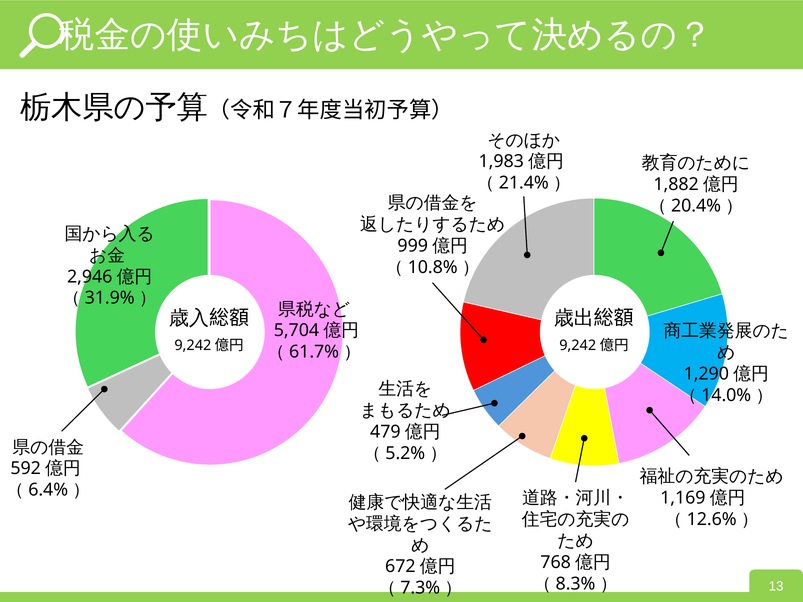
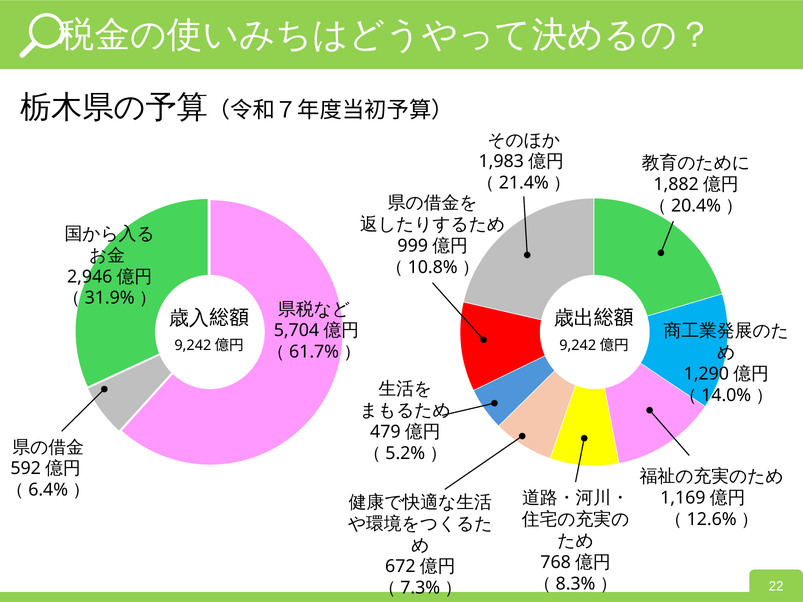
13: 13 -> 22
